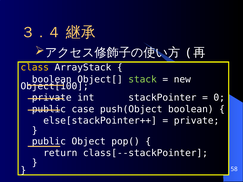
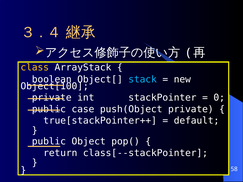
stack colour: light green -> light blue
push(Object boolean: boolean -> private
else[stackPointer++: else[stackPointer++ -> true[stackPointer++
private at (197, 121): private -> default
